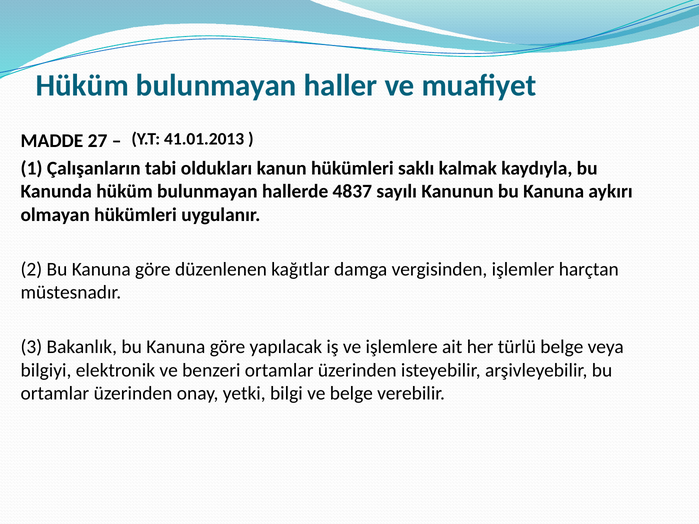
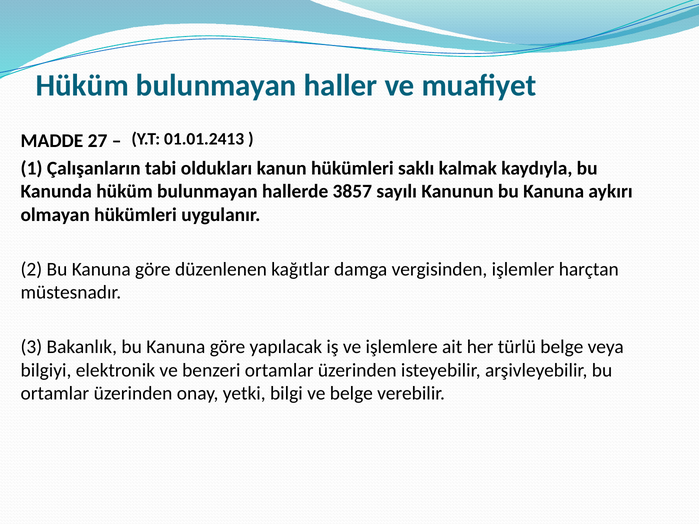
41.01.2013: 41.01.2013 -> 01.01.2413
4837: 4837 -> 3857
